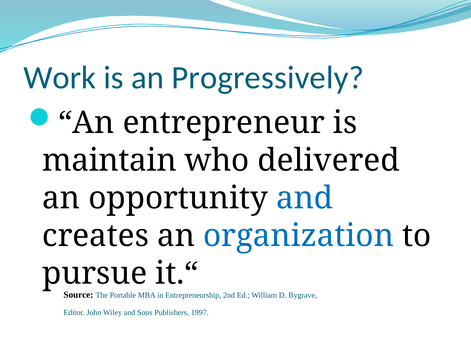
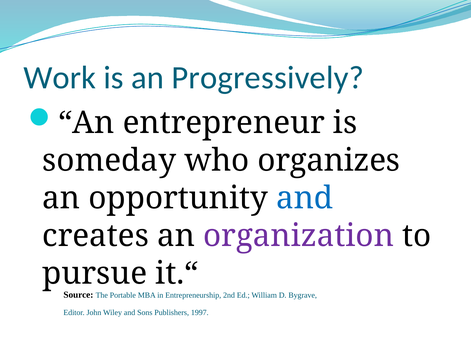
maintain: maintain -> someday
delivered: delivered -> organizes
organization colour: blue -> purple
